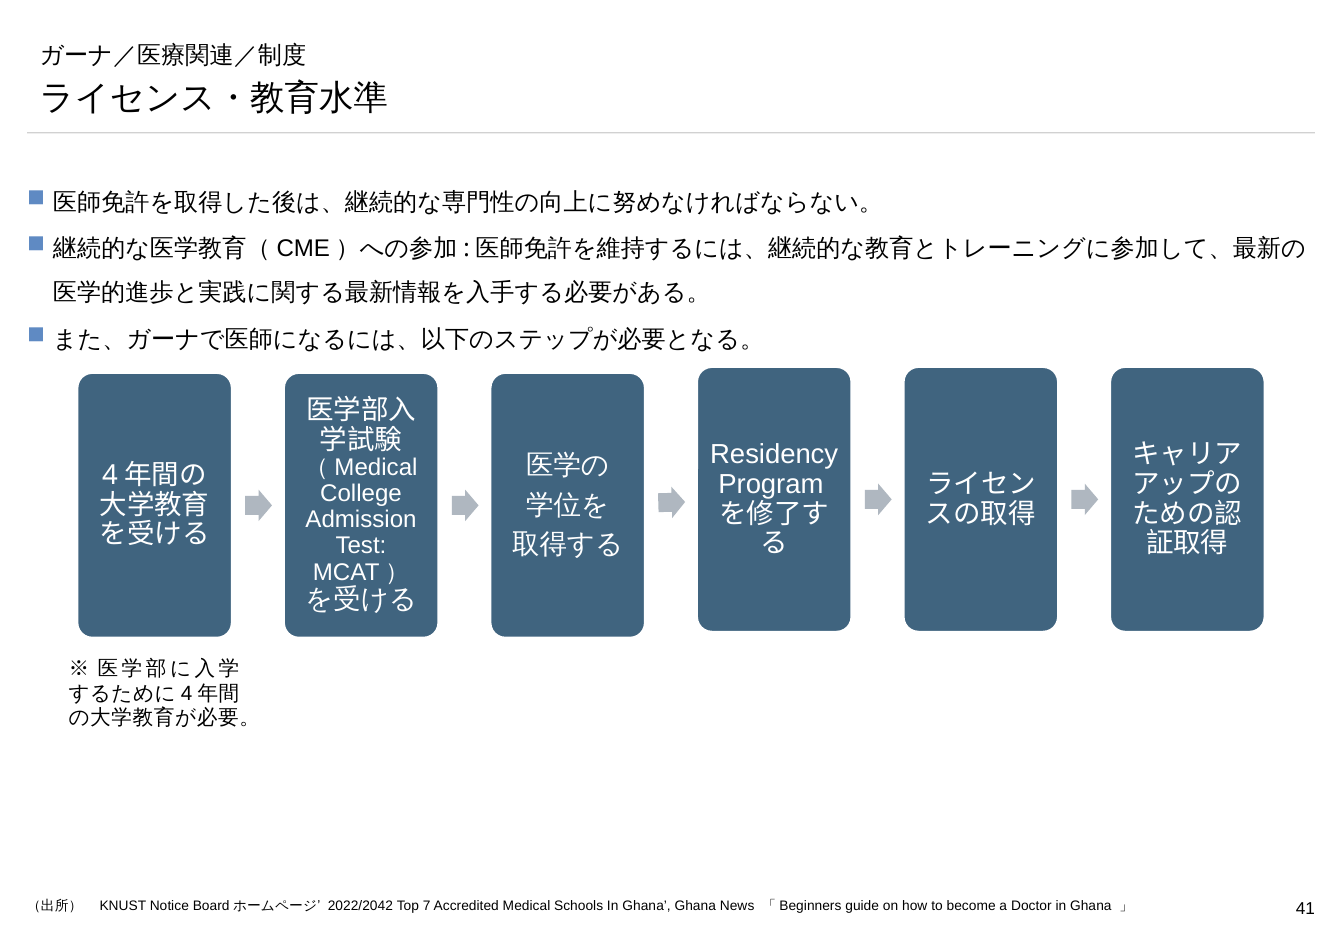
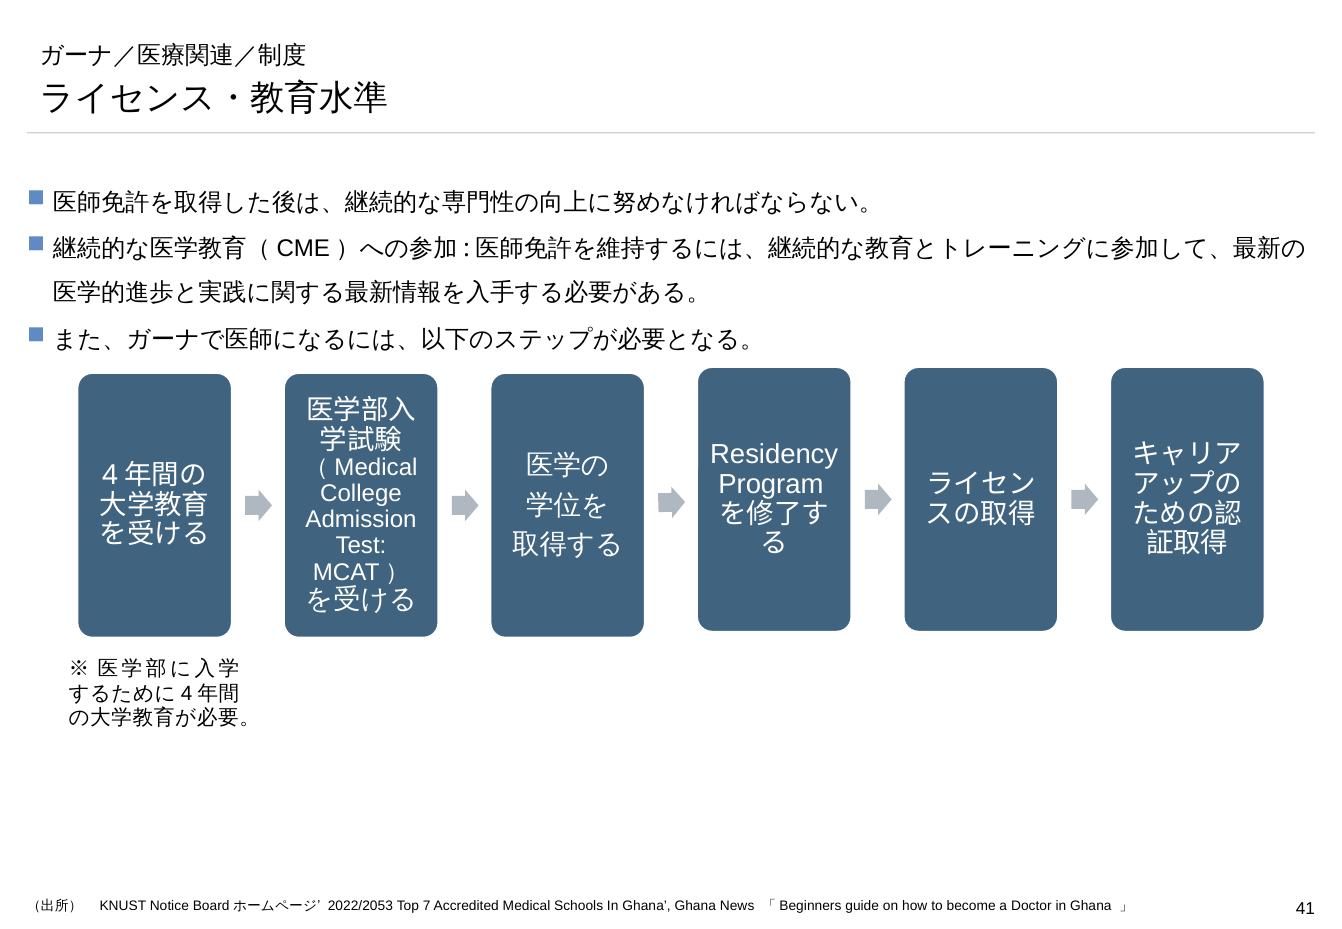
2022/2042: 2022/2042 -> 2022/2053
